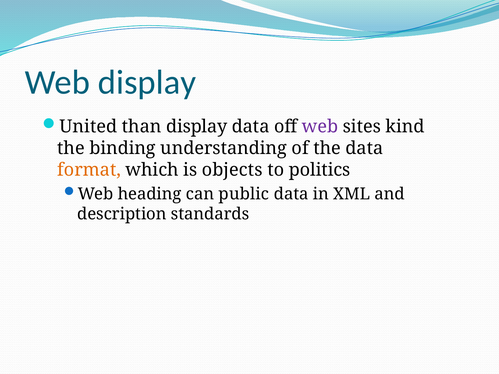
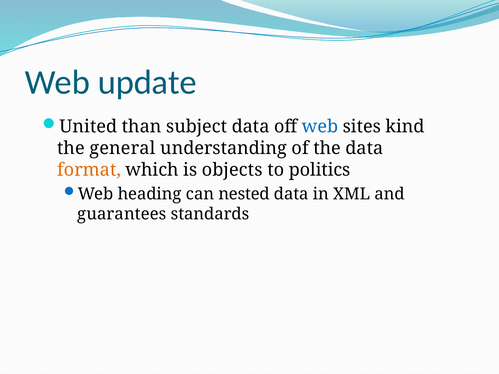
Web display: display -> update
than display: display -> subject
web at (320, 127) colour: purple -> blue
binding: binding -> general
public: public -> nested
description: description -> guarantees
